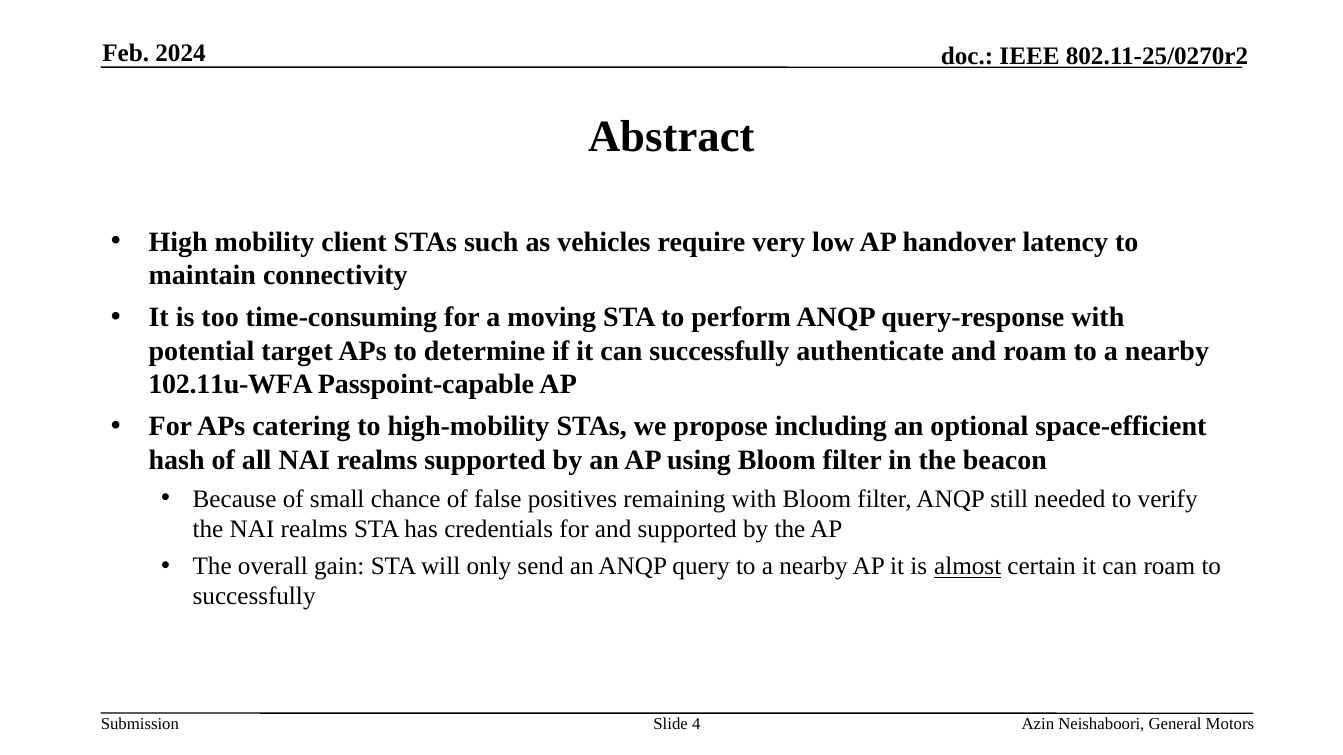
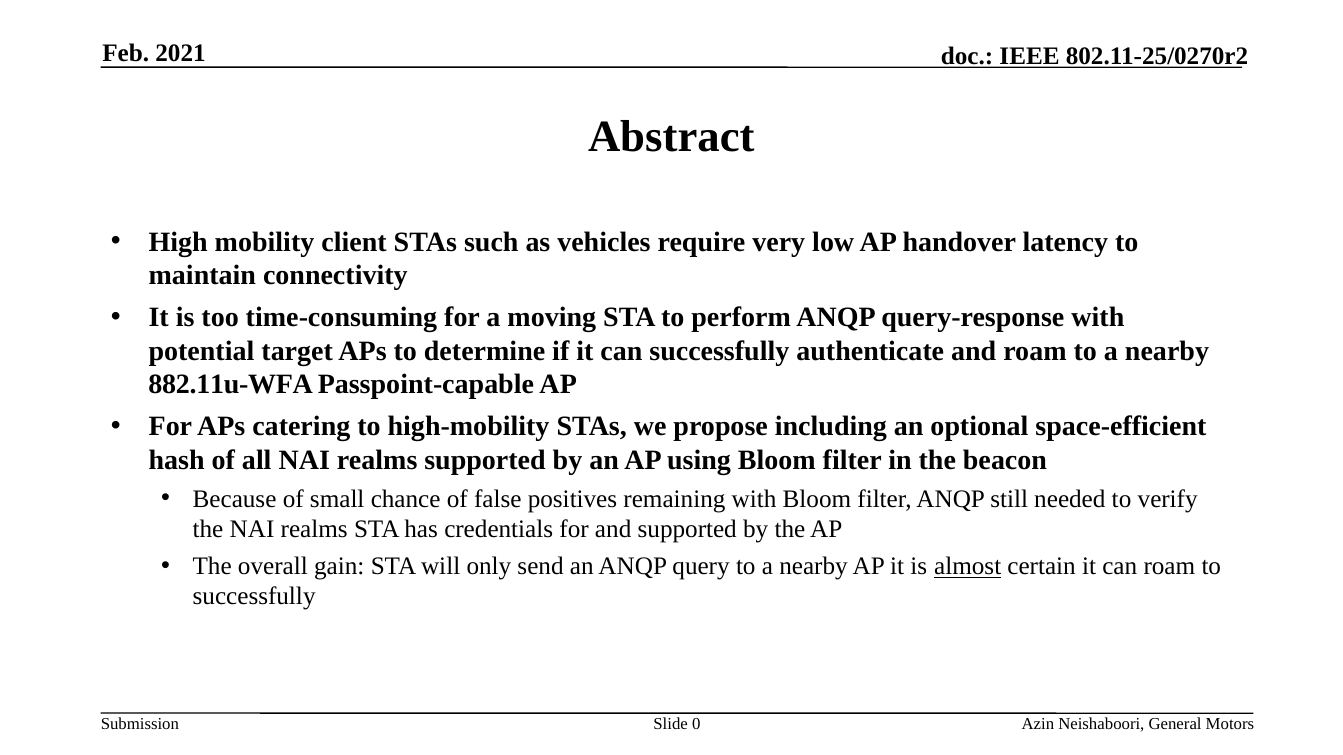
2024: 2024 -> 2021
102.11u-WFA: 102.11u-WFA -> 882.11u-WFA
4: 4 -> 0
